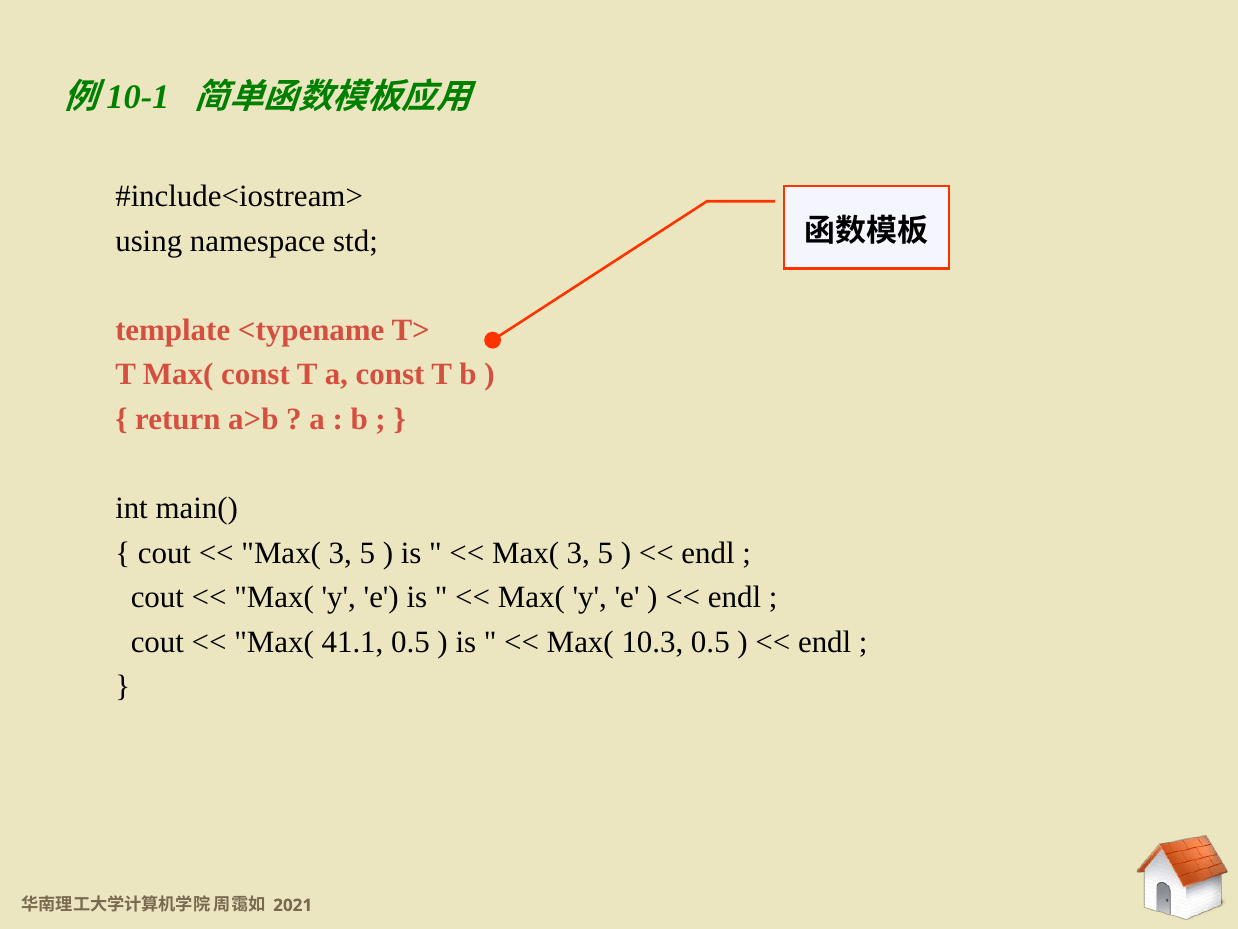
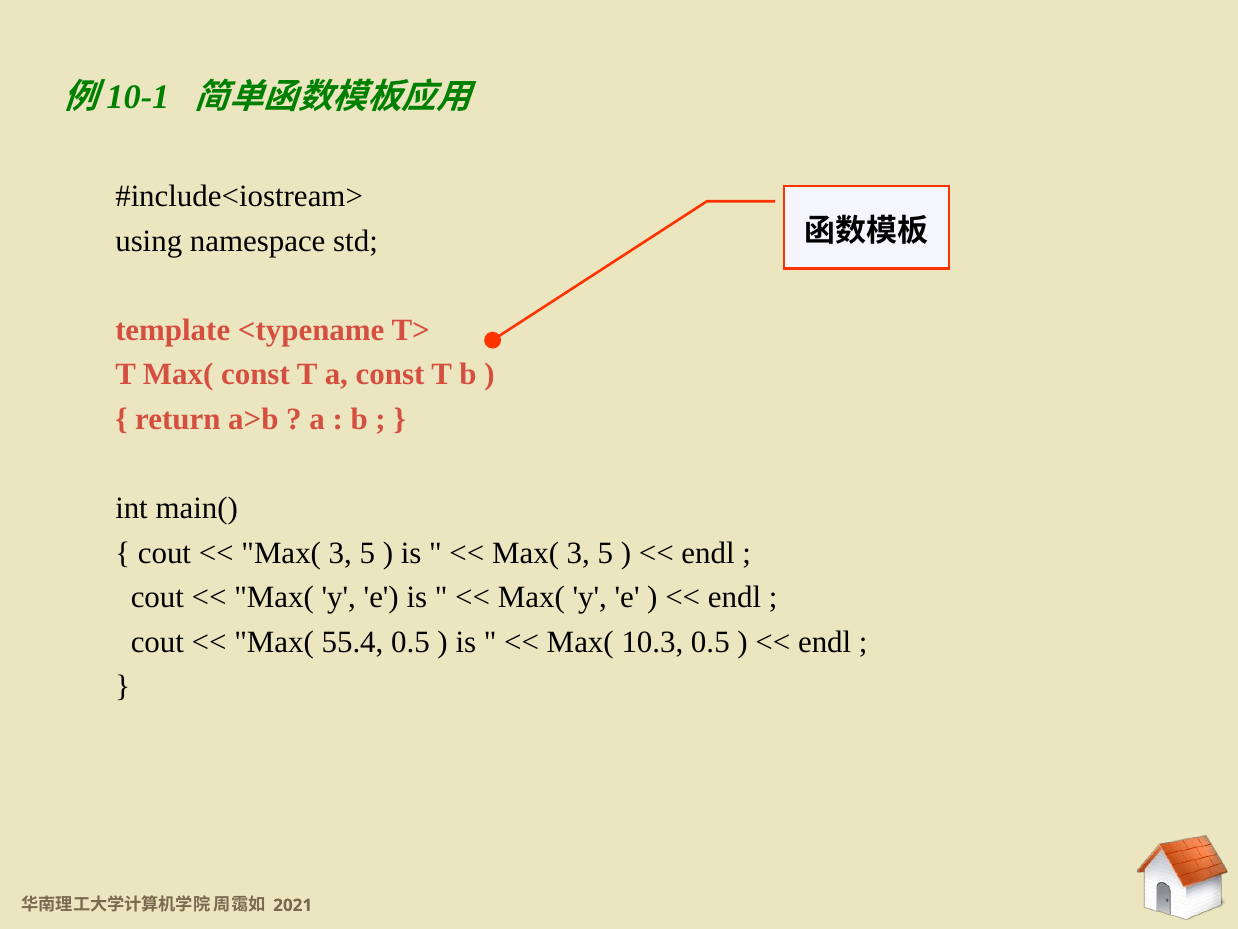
41.1: 41.1 -> 55.4
